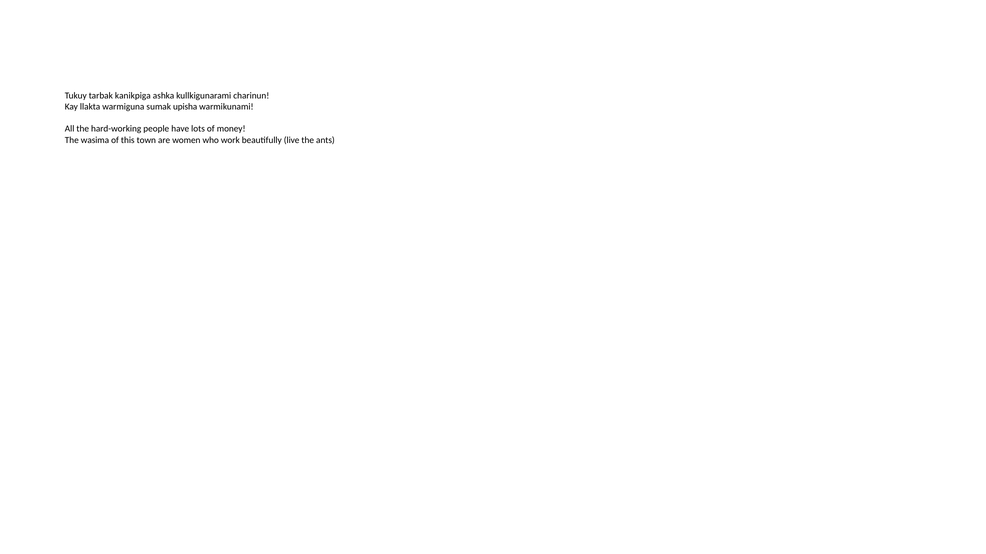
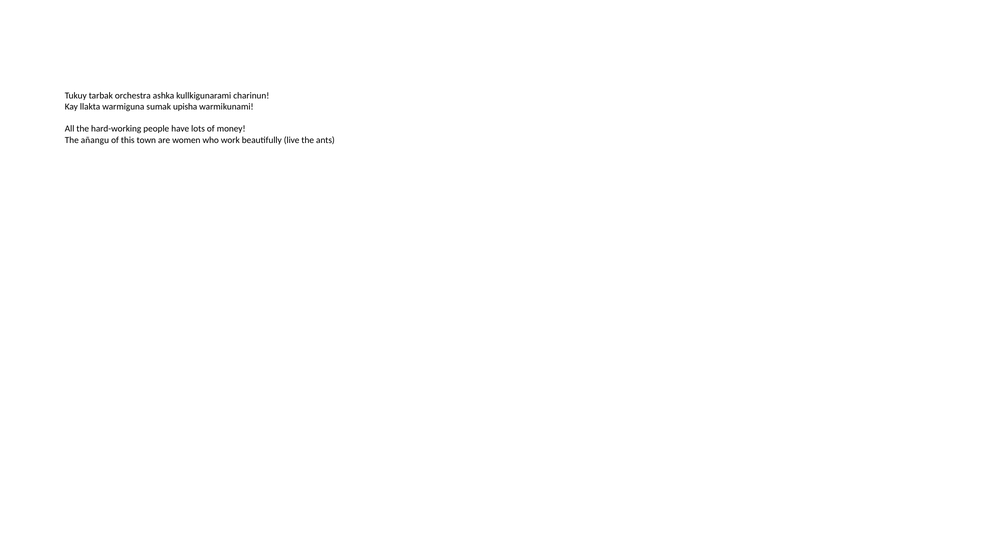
kanikpiga: kanikpiga -> orchestra
wasima: wasima -> añangu
